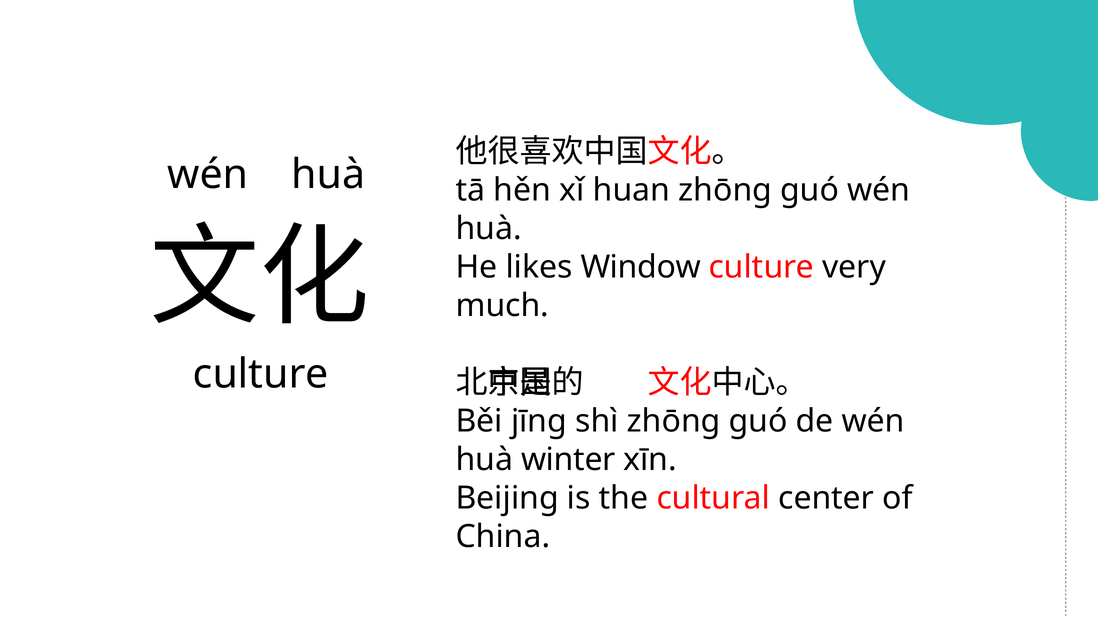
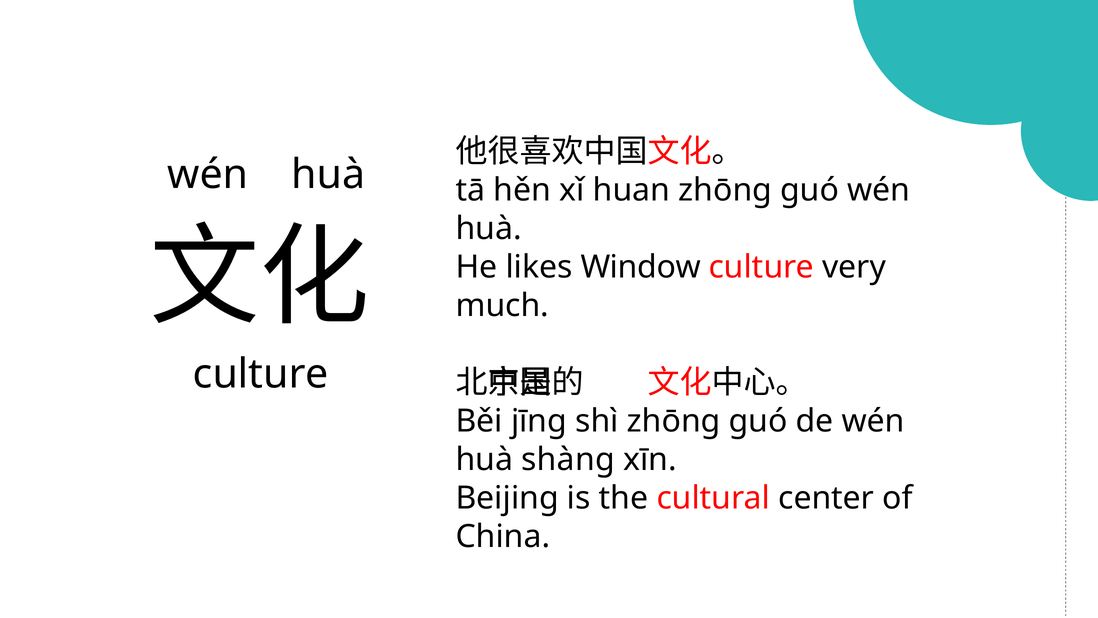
winter: winter -> shàng
